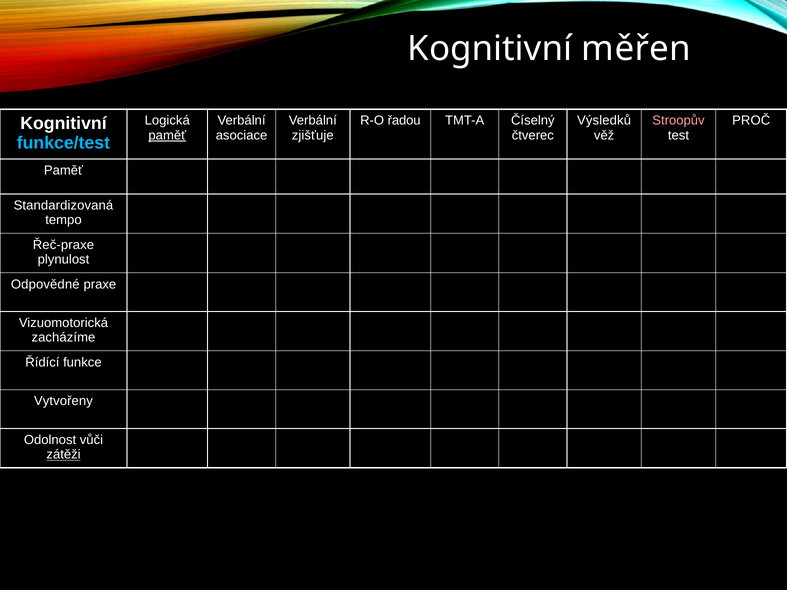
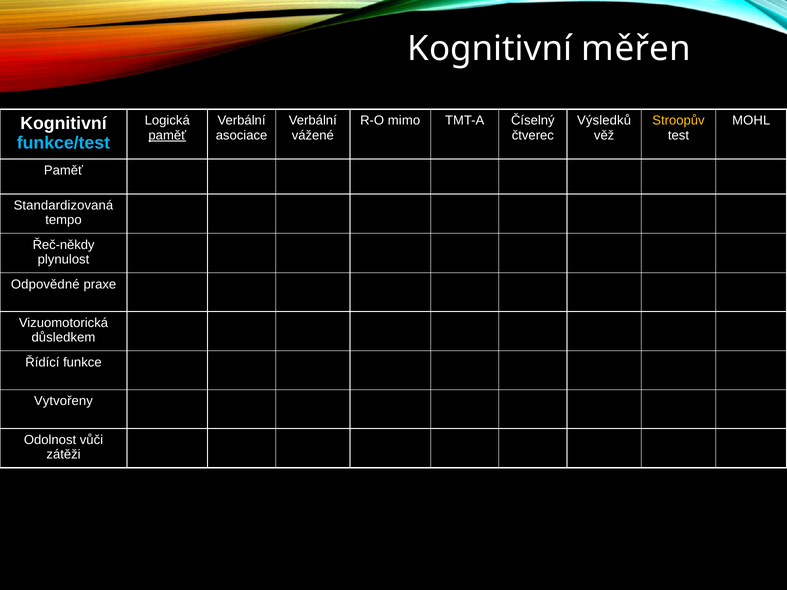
řadou: řadou -> mimo
Stroopův colour: pink -> yellow
PROČ: PROČ -> MOHL
zjišťuje: zjišťuje -> vážené
Řeč-praxe: Řeč-praxe -> Řeč-někdy
zacházíme: zacházíme -> důsledkem
zátěži underline: present -> none
